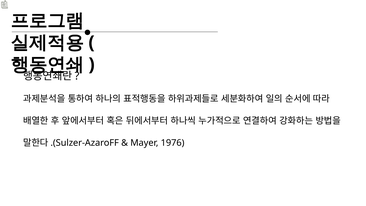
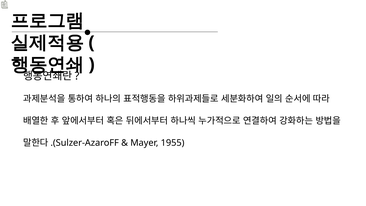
1976: 1976 -> 1955
